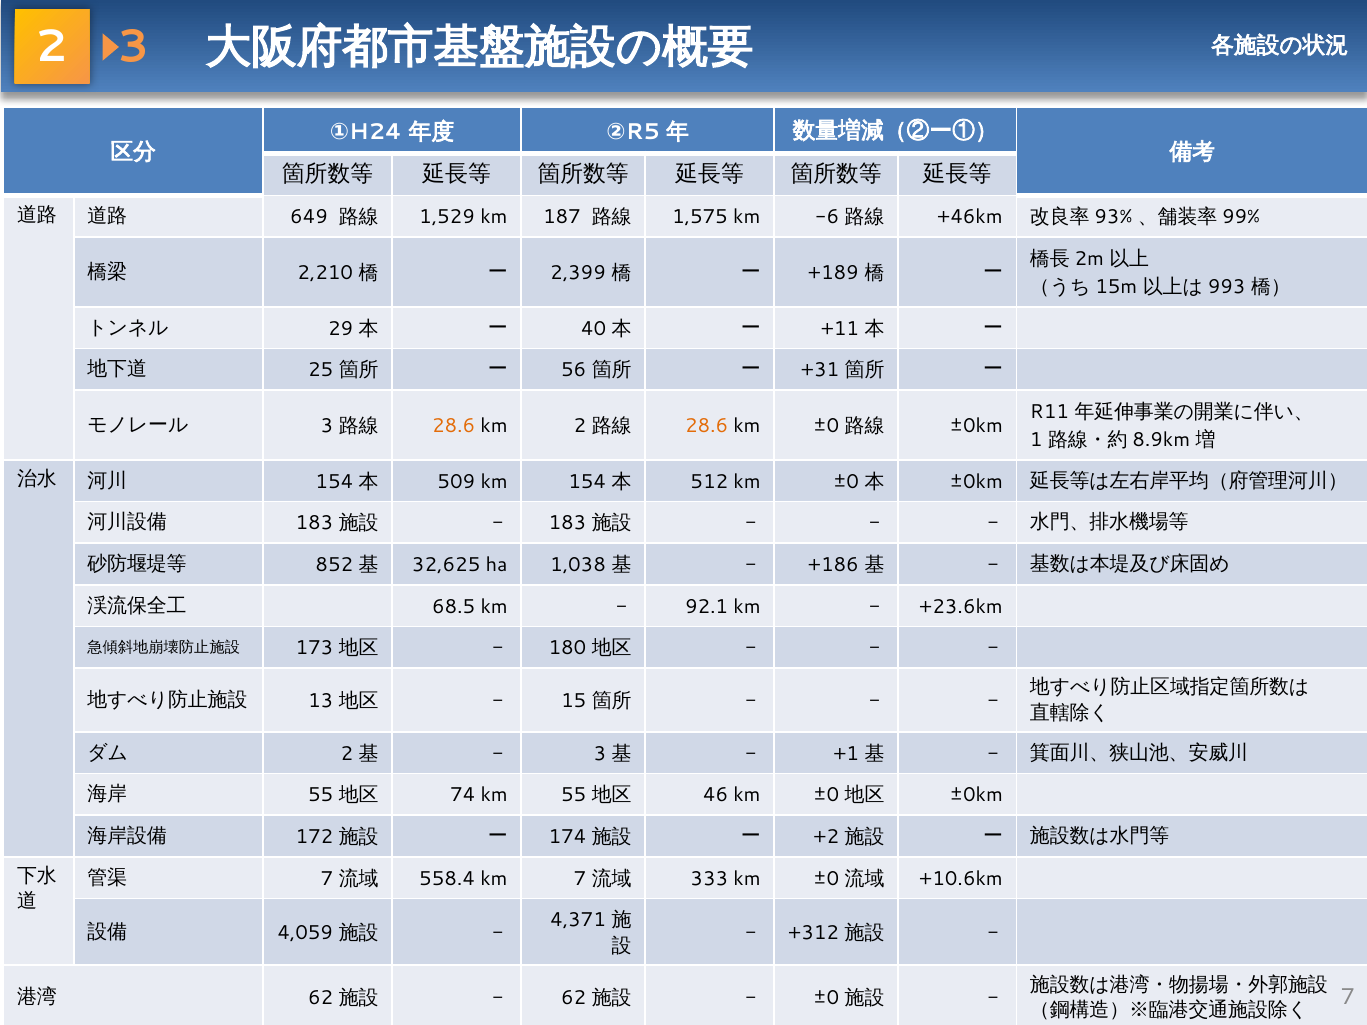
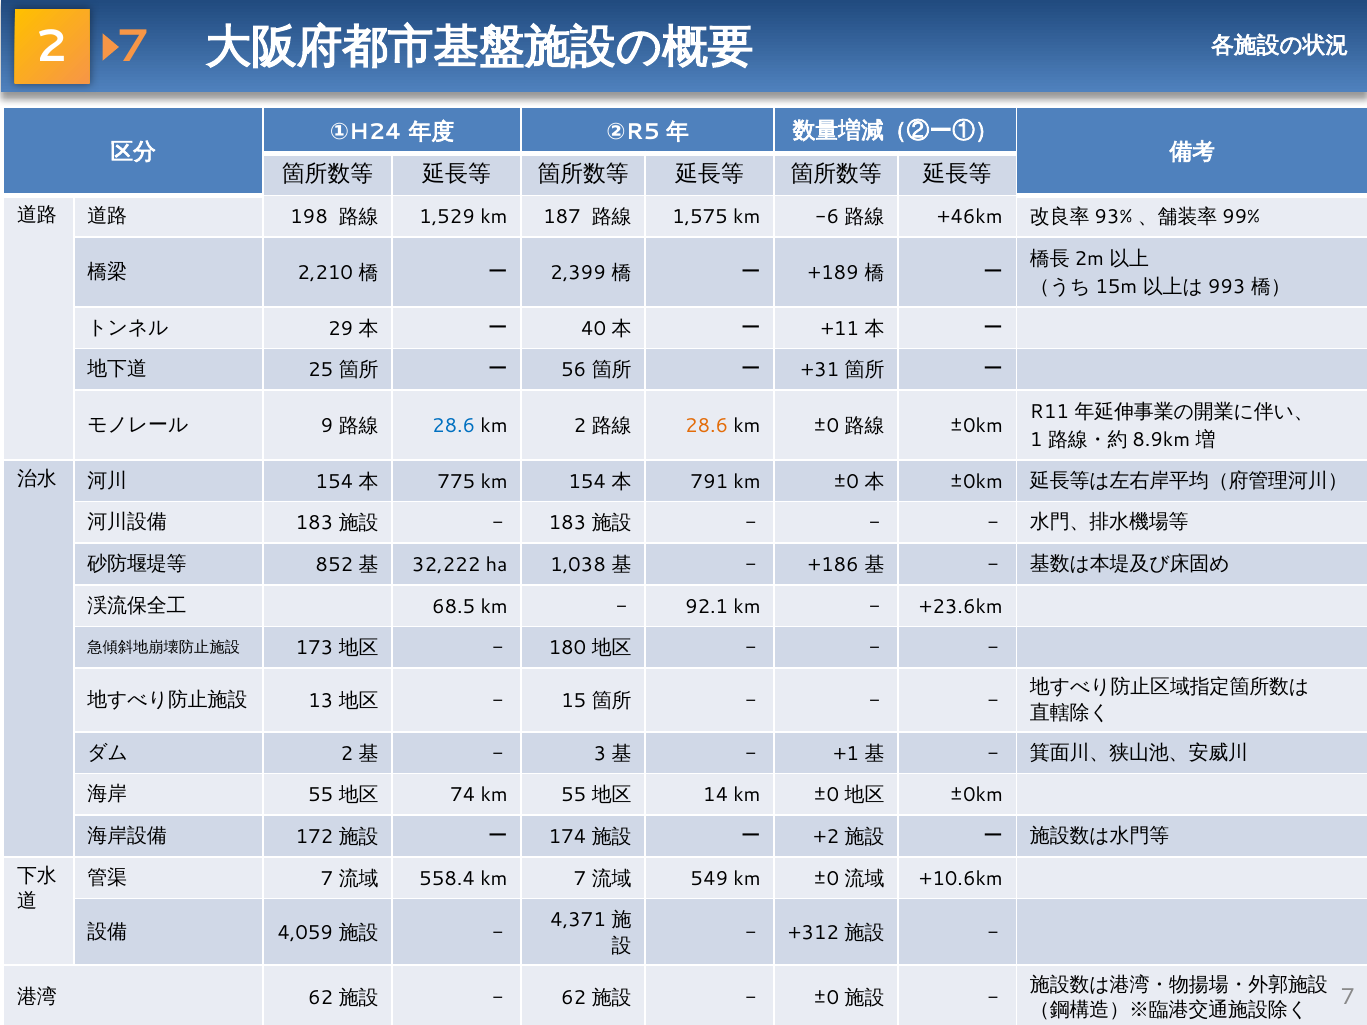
2 3: 3 -> 7
649: 649 -> 198
3 at (327, 426): 3 -> 9
28.6 at (454, 426) colour: orange -> blue
509: 509 -> 775
512: 512 -> 791
32,625: 32,625 -> 32,222
46: 46 -> 14
333: 333 -> 549
